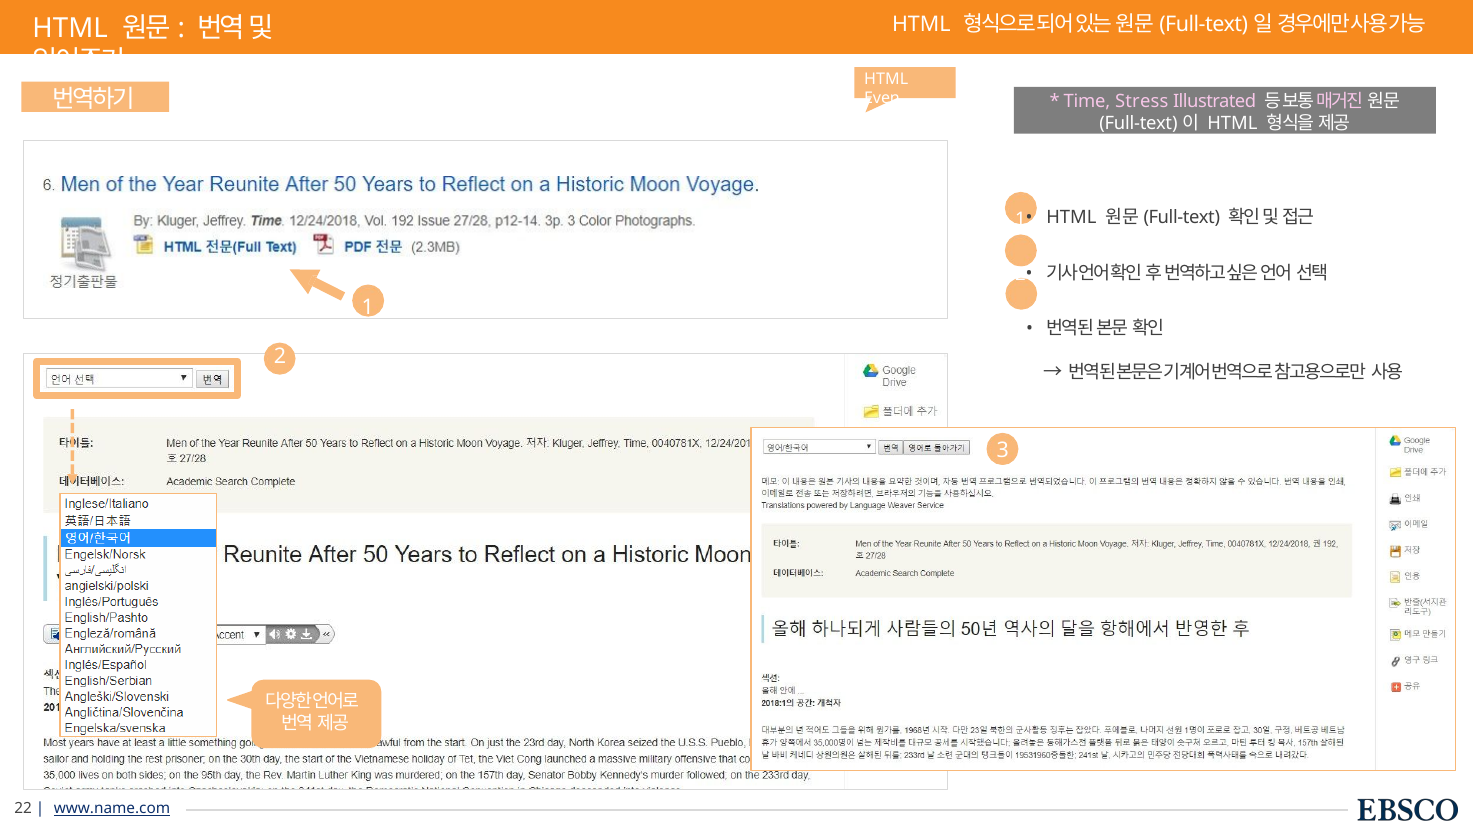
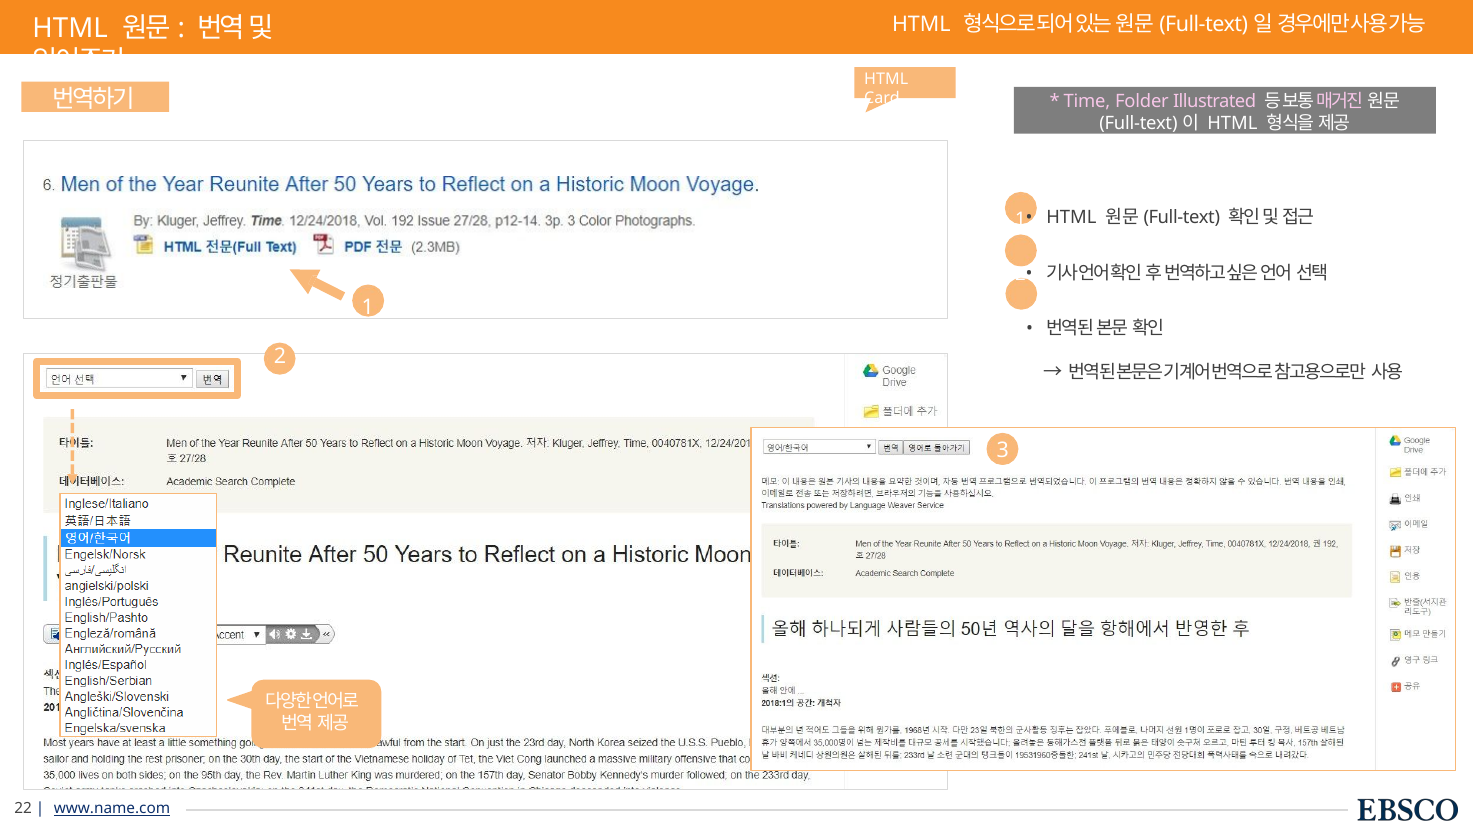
Even: Even -> Card
Stress: Stress -> Folder
